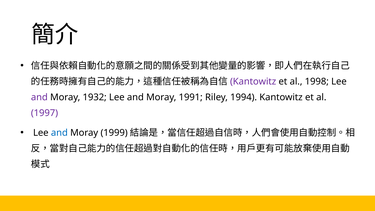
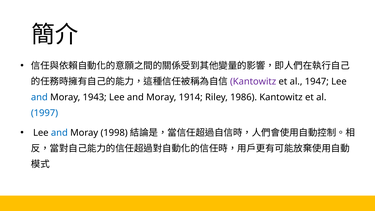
1998: 1998 -> 1947
and at (39, 97) colour: purple -> blue
1932: 1932 -> 1943
1991: 1991 -> 1914
1994: 1994 -> 1986
1997 colour: purple -> blue
1999: 1999 -> 1998
